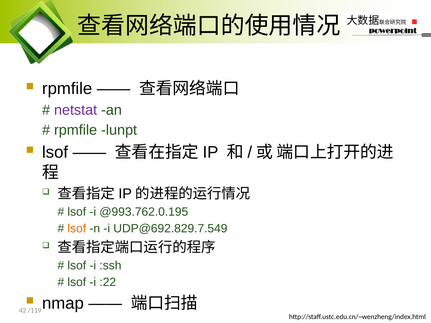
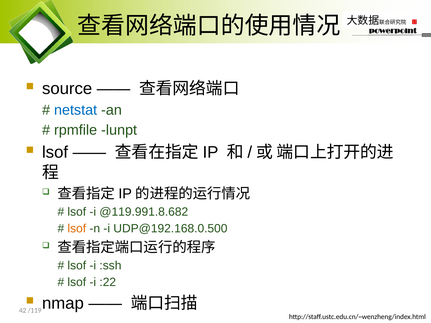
rpmfile at (67, 89): rpmfile -> source
netstat colour: purple -> blue
@993.762.0.195: @993.762.0.195 -> @119.991.8.682
UDP@692.829.7.549: UDP@692.829.7.549 -> UDP@192.168.0.500
